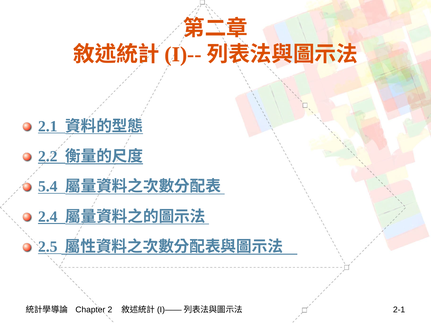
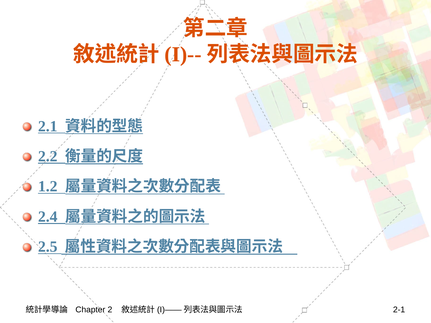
5.4: 5.4 -> 1.2
